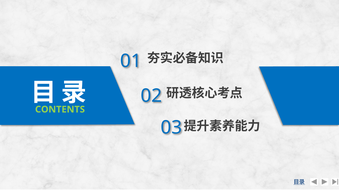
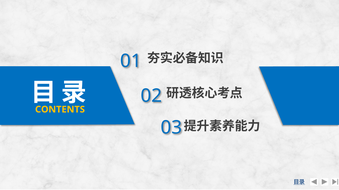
CONTENTS colour: light green -> yellow
